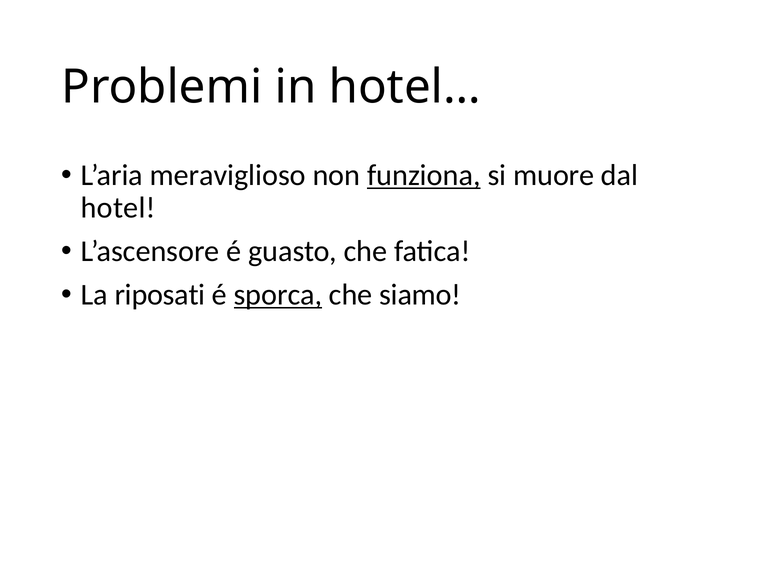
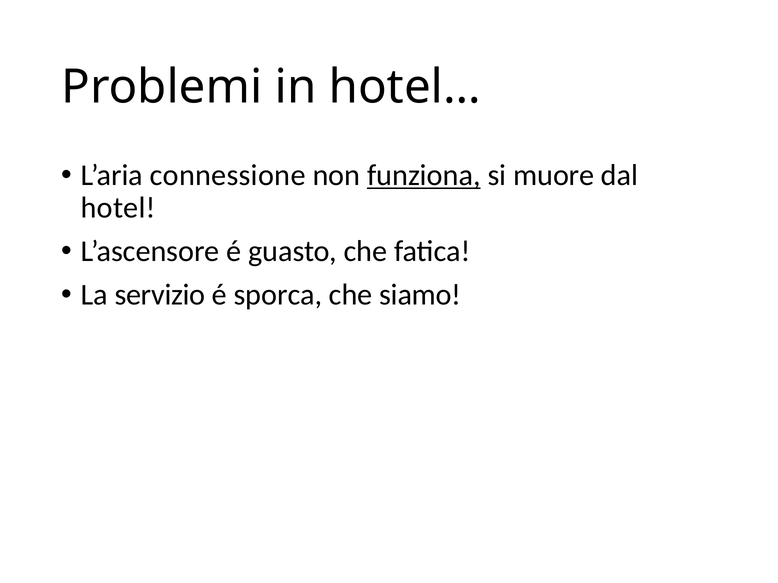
meraviglioso: meraviglioso -> connessione
riposati: riposati -> servizio
sporca underline: present -> none
